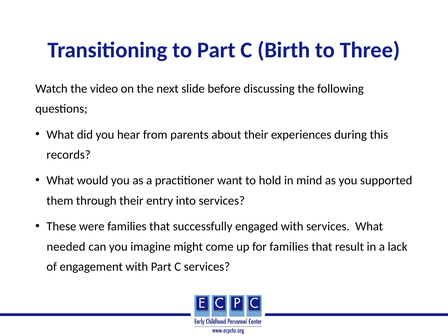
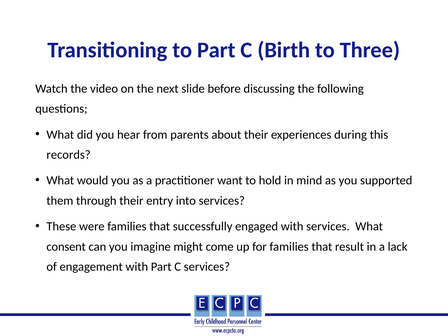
needed: needed -> consent
